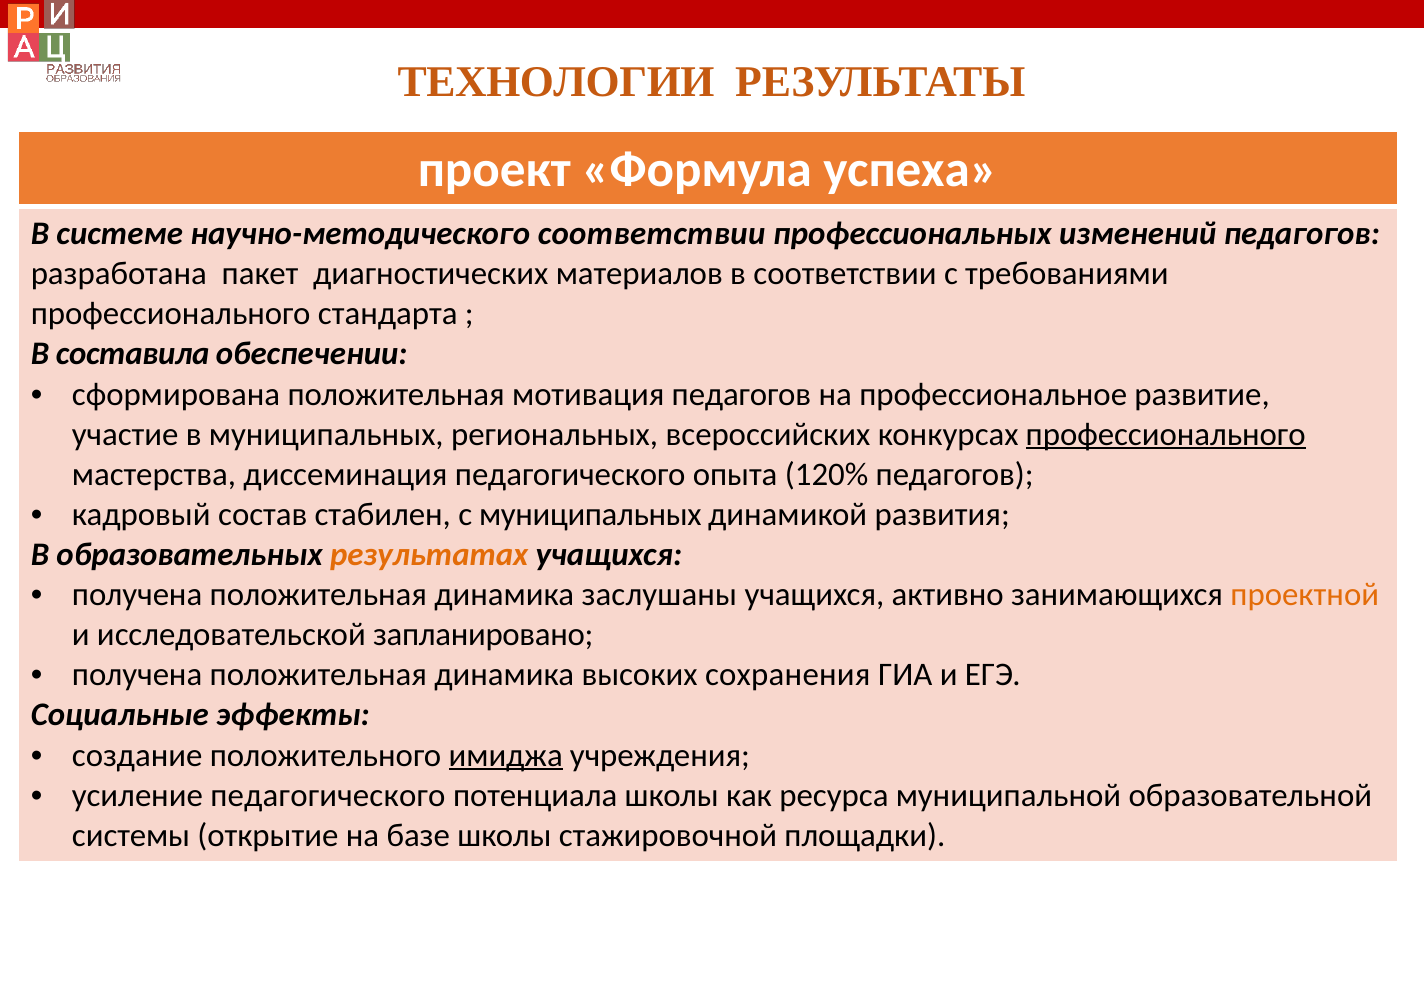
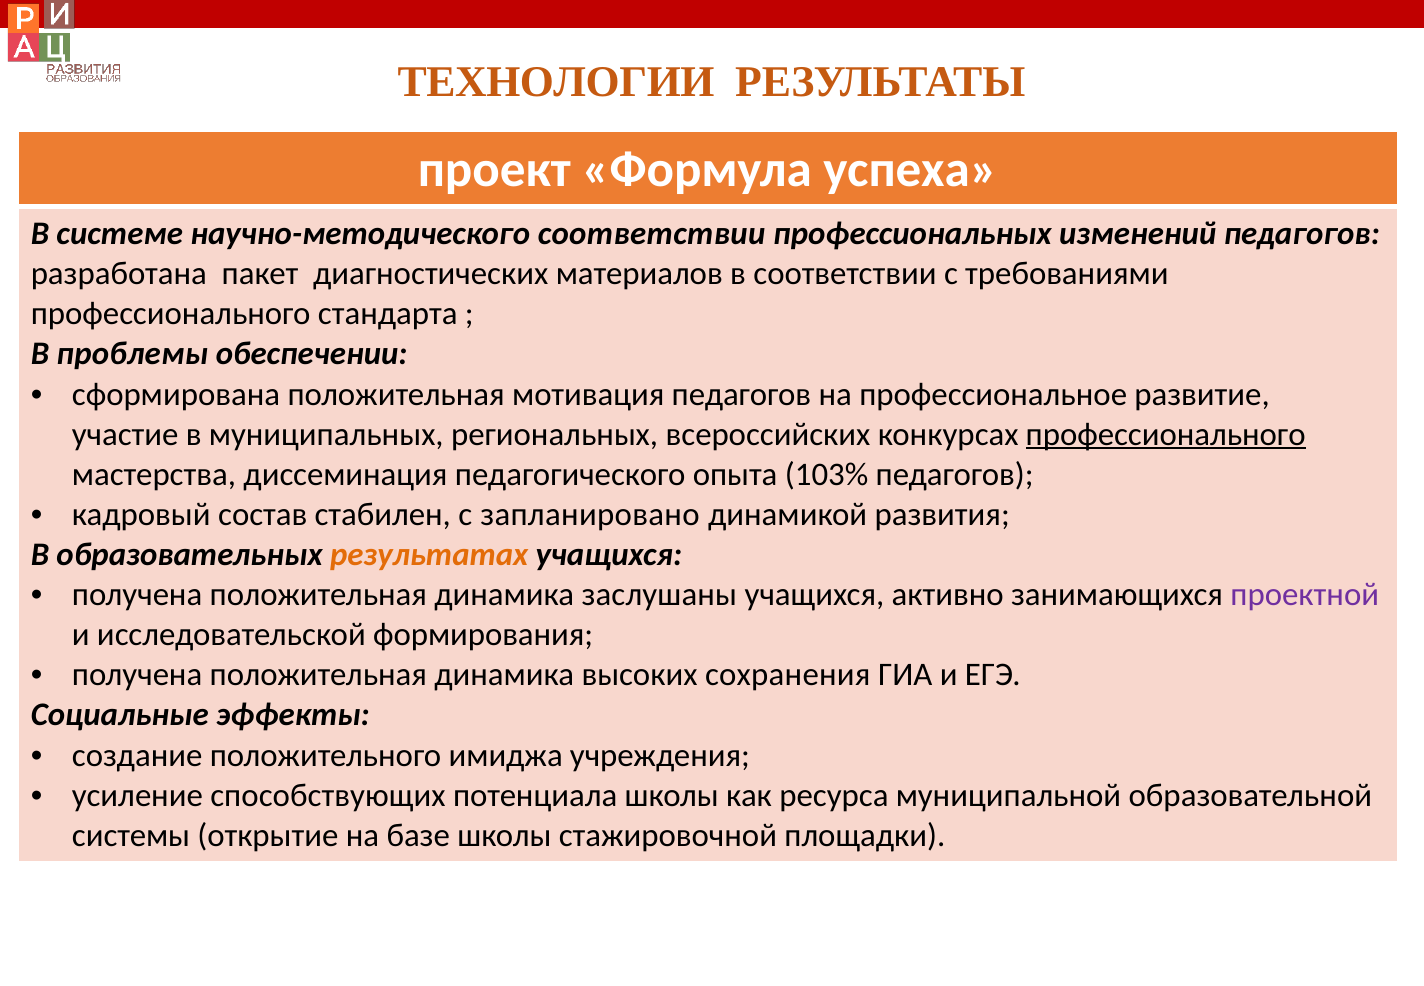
составила: составила -> проблемы
120%: 120% -> 103%
с муниципальных: муниципальных -> запланировано
проектной colour: orange -> purple
запланировано: запланировано -> формирования
имиджа underline: present -> none
усиление педагогического: педагогического -> способствующих
